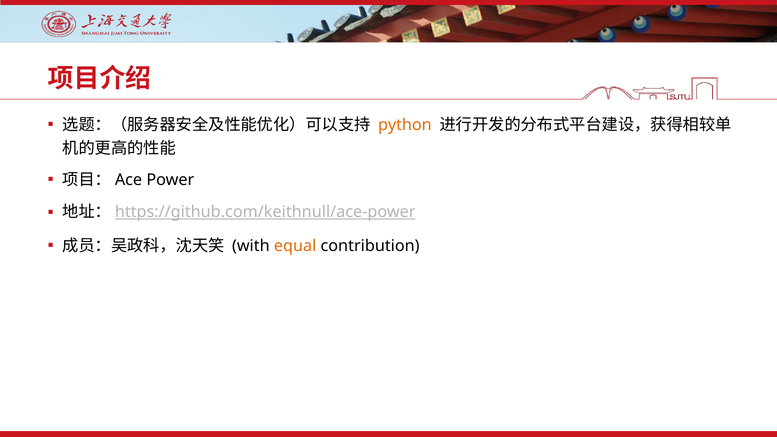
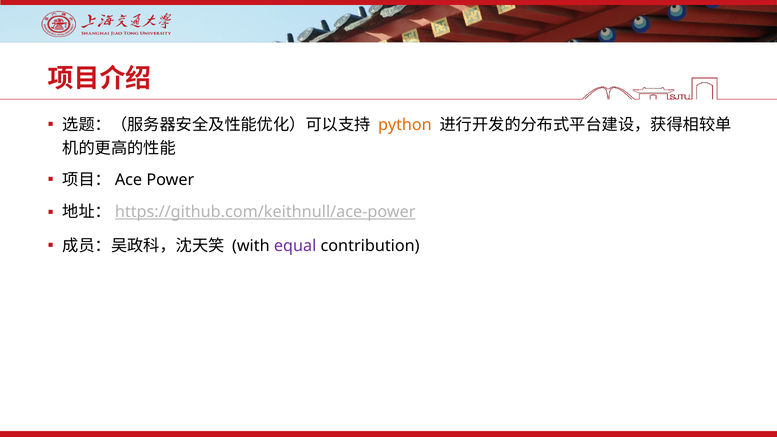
equal colour: orange -> purple
